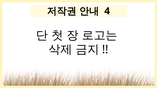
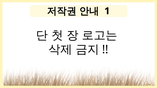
4: 4 -> 1
